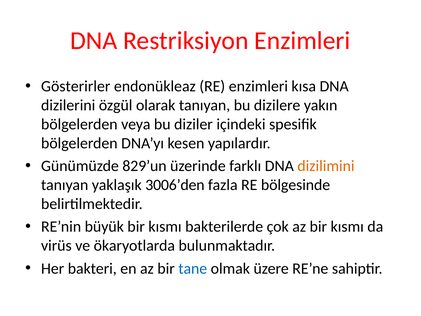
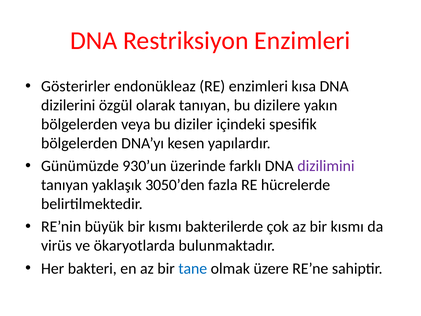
829’un: 829’un -> 930’un
dizilimini colour: orange -> purple
3006’den: 3006’den -> 3050’den
bölgesinde: bölgesinde -> hücrelerde
